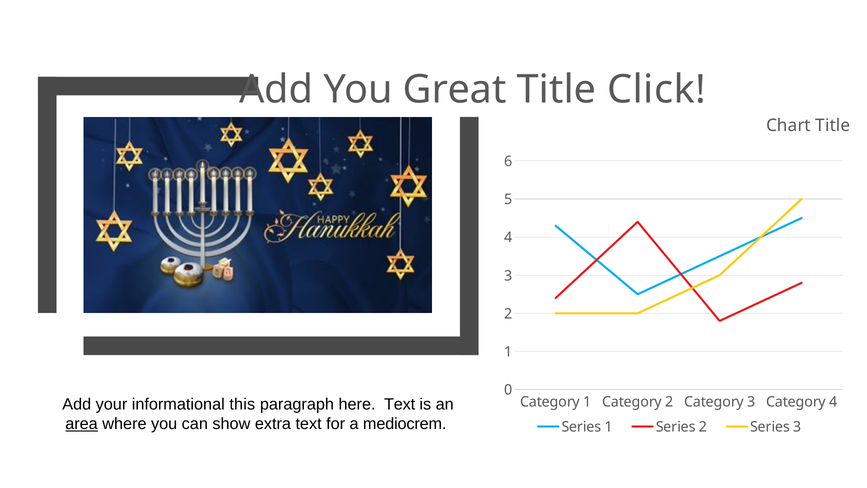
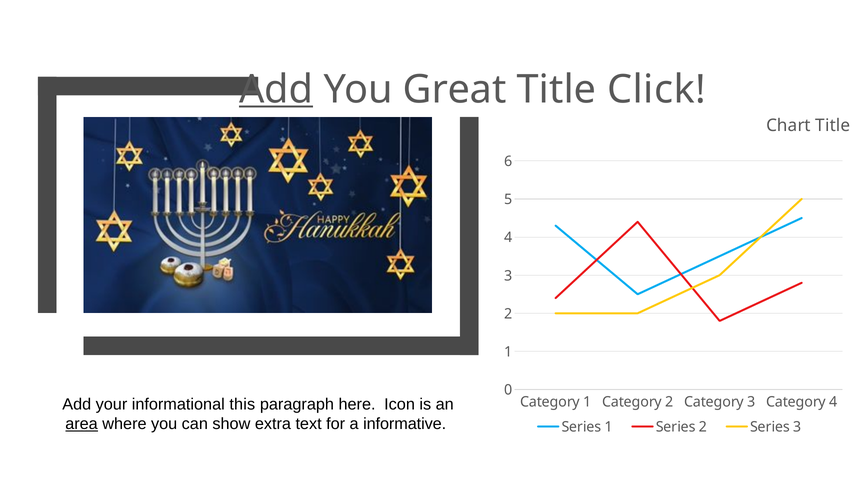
Add at (276, 89) underline: none -> present
here Text: Text -> Icon
mediocrem: mediocrem -> informative
